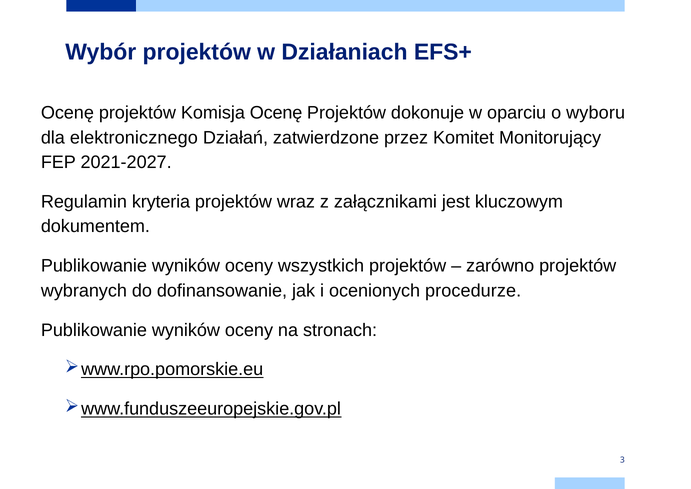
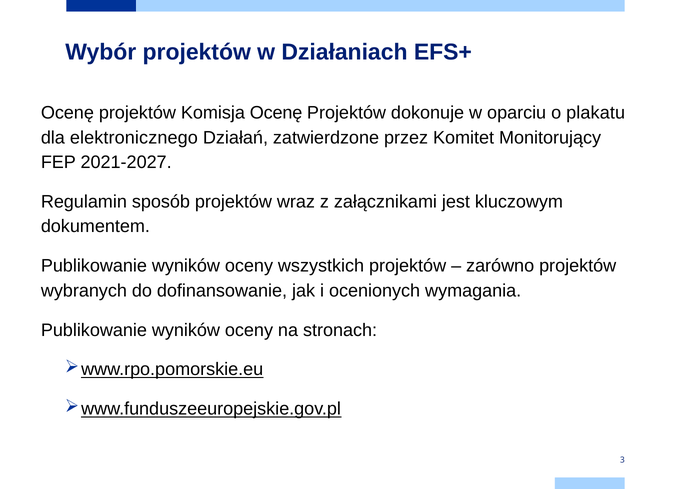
wyboru: wyboru -> plakatu
kryteria: kryteria -> sposób
procedurze: procedurze -> wymagania
